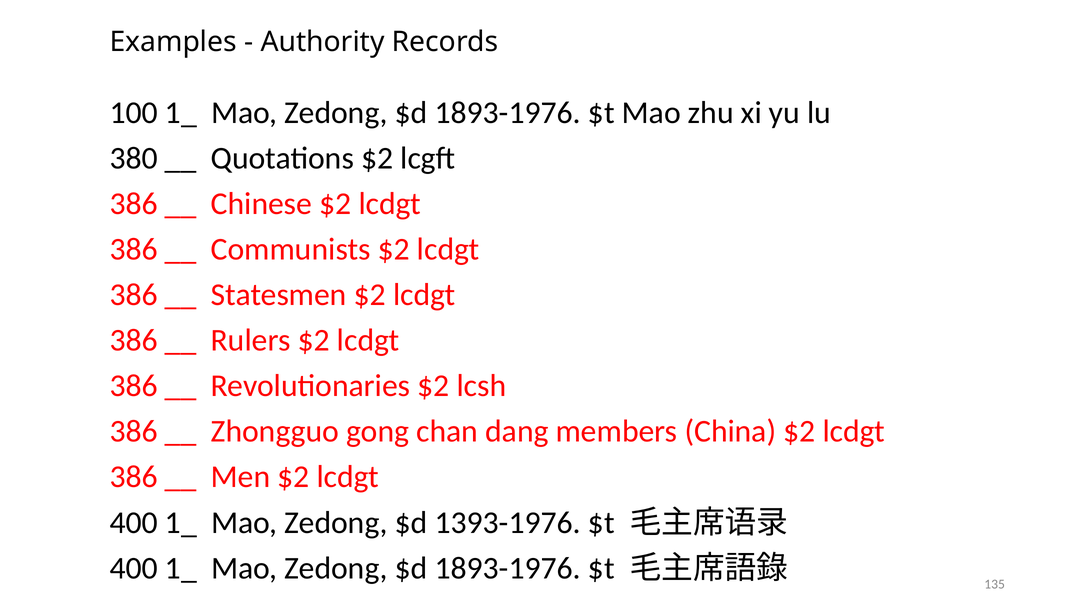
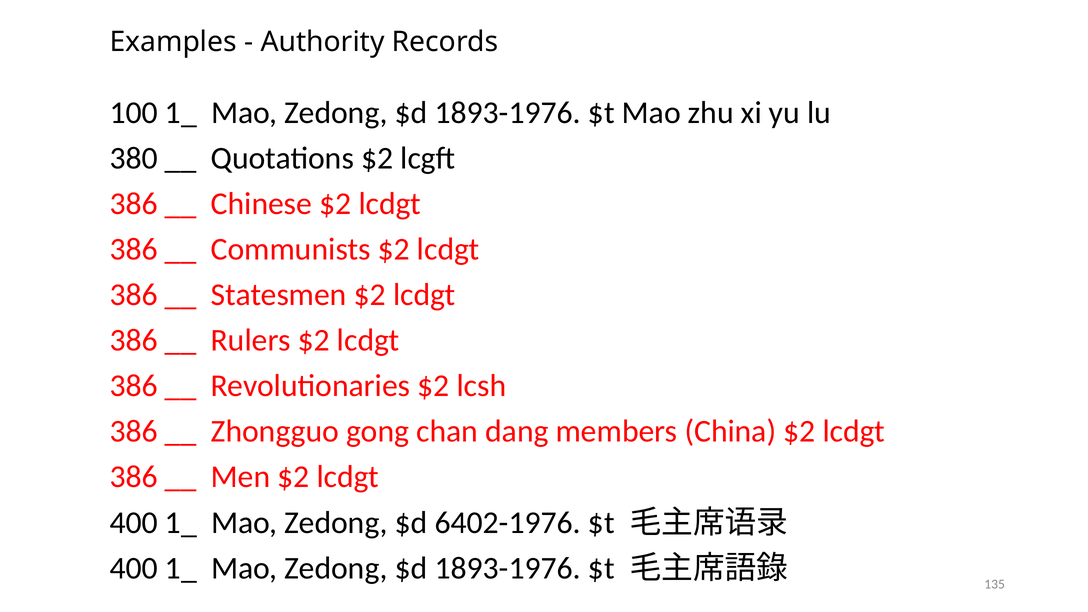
1393-1976: 1393-1976 -> 6402-1976
